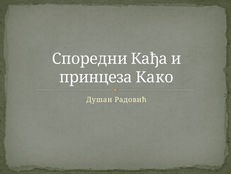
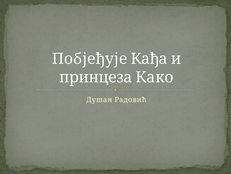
Споредни: Споредни -> Побјеђује
